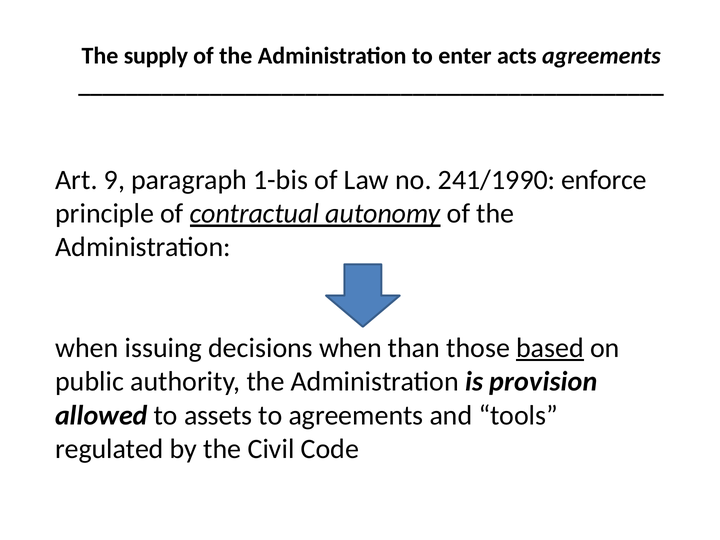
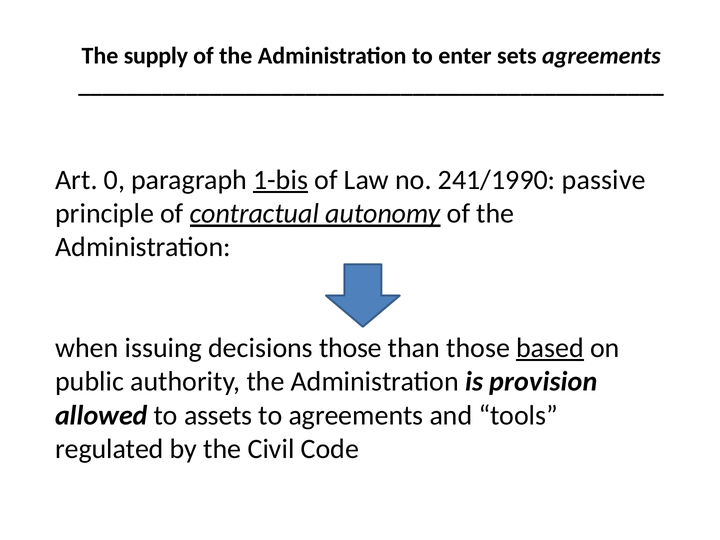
acts: acts -> sets
9: 9 -> 0
1-bis underline: none -> present
enforce: enforce -> passive
decisions when: when -> those
